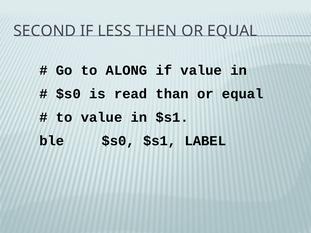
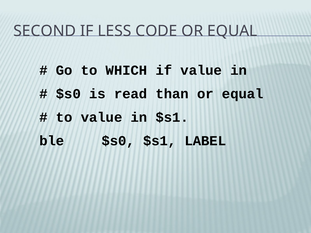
THEN: THEN -> CODE
ALONG: ALONG -> WHICH
